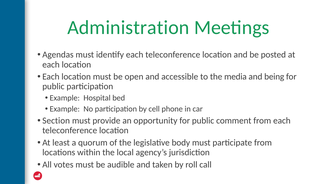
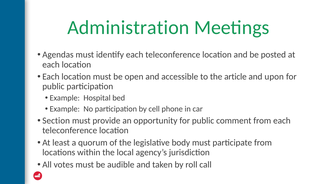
media: media -> article
being: being -> upon
